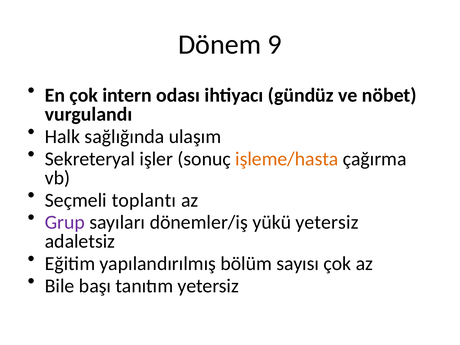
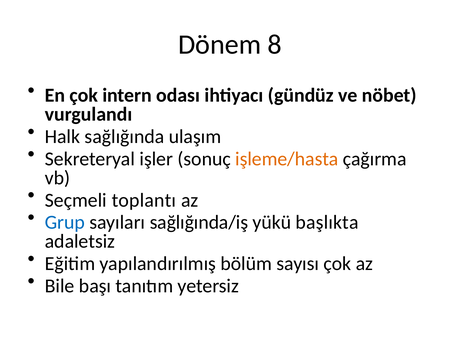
9: 9 -> 8
Grup colour: purple -> blue
dönemler/iş: dönemler/iş -> sağlığında/iş
yükü yetersiz: yetersiz -> başlıkta
